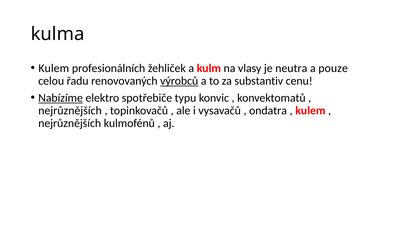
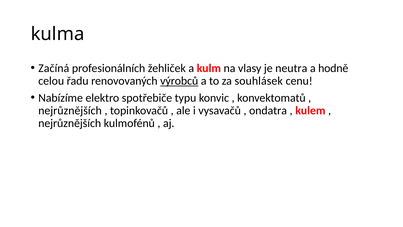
Kulem at (54, 68): Kulem -> Začíná
pouze: pouze -> hodně
substantiv: substantiv -> souhlásek
Nabízíme underline: present -> none
